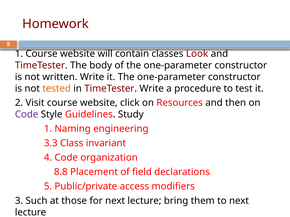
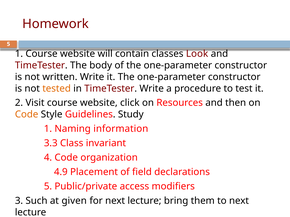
Code at (27, 115) colour: purple -> orange
engineering: engineering -> information
8.8: 8.8 -> 4.9
those: those -> given
